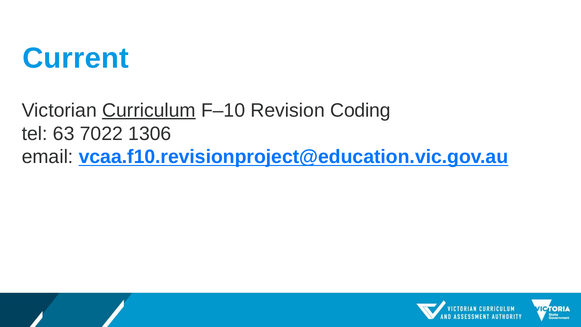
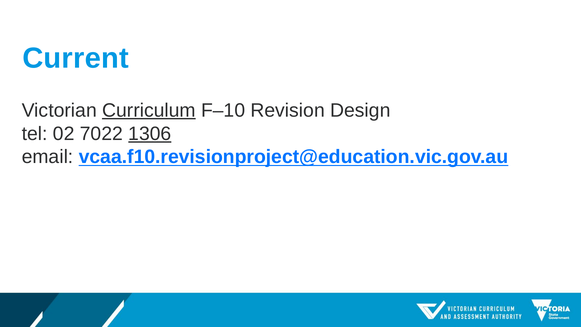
Coding: Coding -> Design
63: 63 -> 02
1306 underline: none -> present
